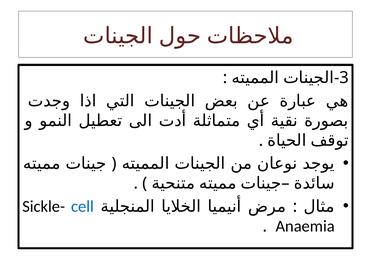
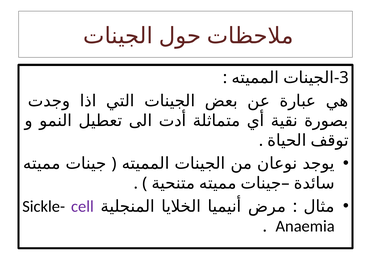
cell colour: blue -> purple
